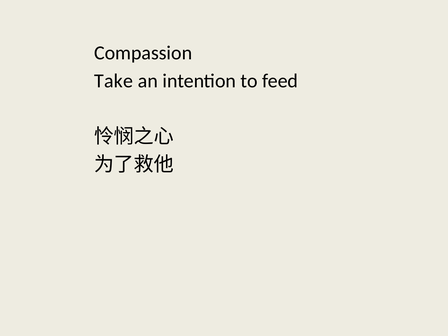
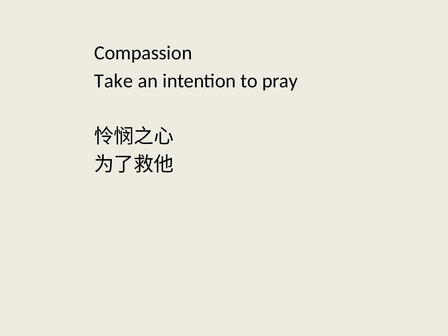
feed: feed -> pray
